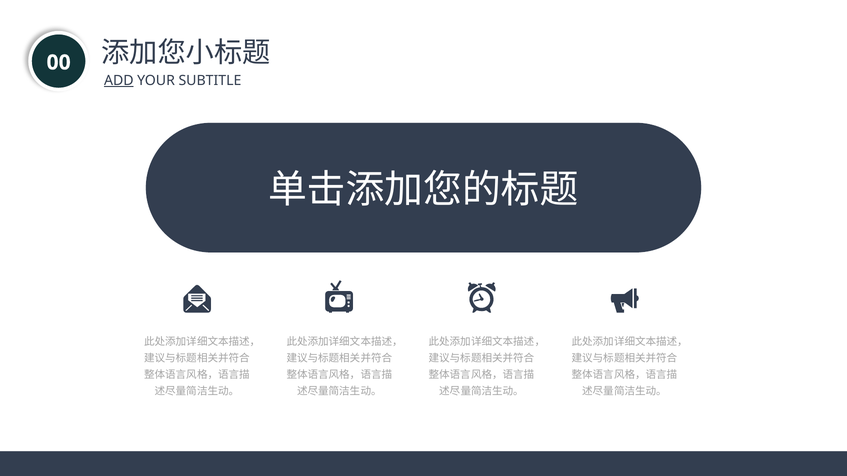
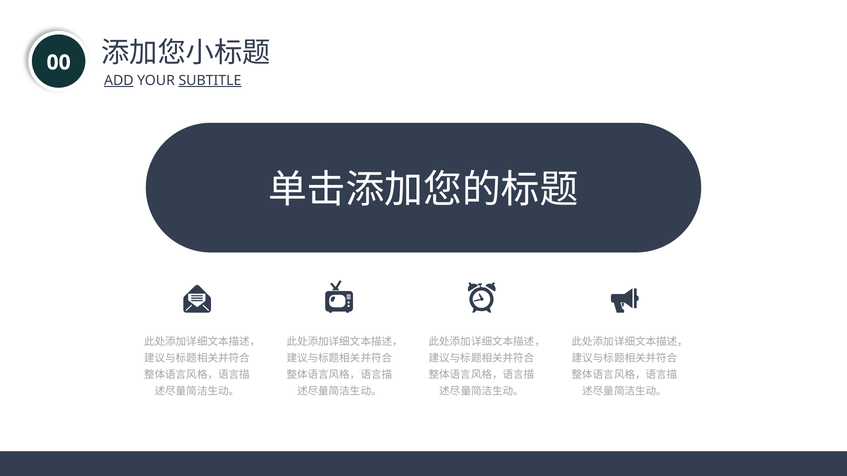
SUBTITLE underline: none -> present
